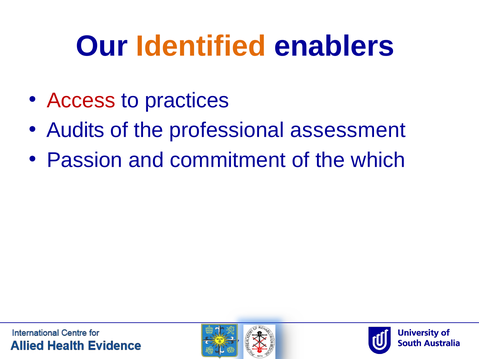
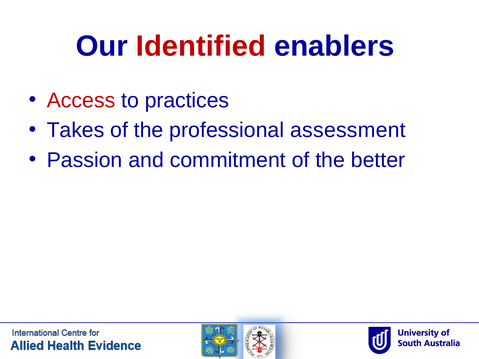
Identified colour: orange -> red
Audits: Audits -> Takes
which: which -> better
